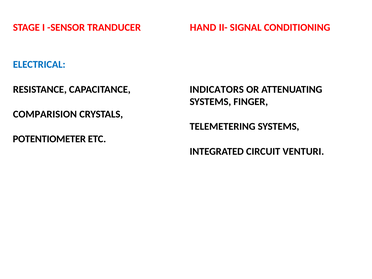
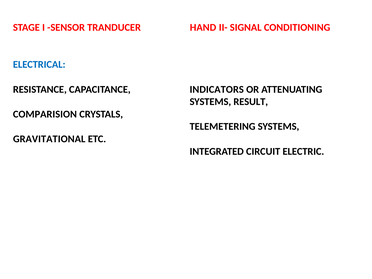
FINGER: FINGER -> RESULT
POTENTIOMETER: POTENTIOMETER -> GRAVITATIONAL
VENTURI: VENTURI -> ELECTRIC
